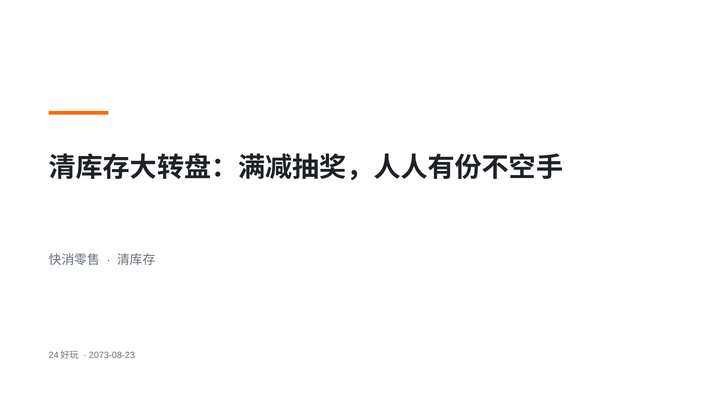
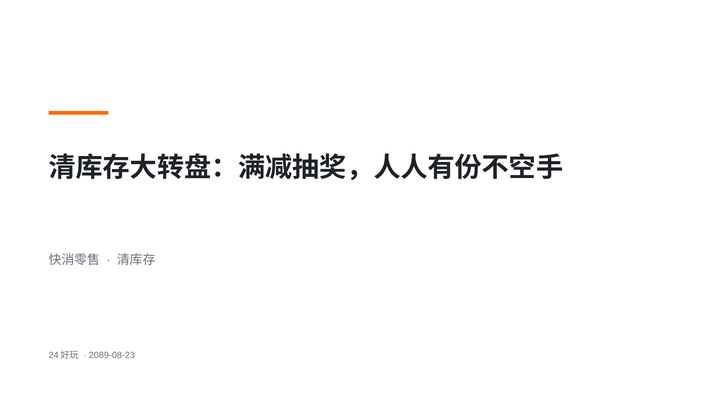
2073-08-23: 2073-08-23 -> 2089-08-23
